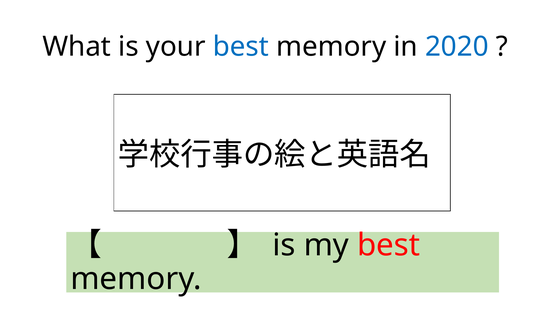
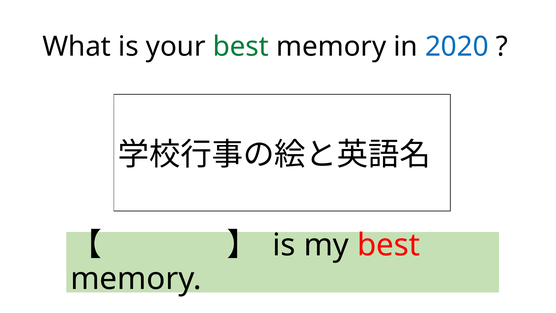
best at (241, 47) colour: blue -> green
